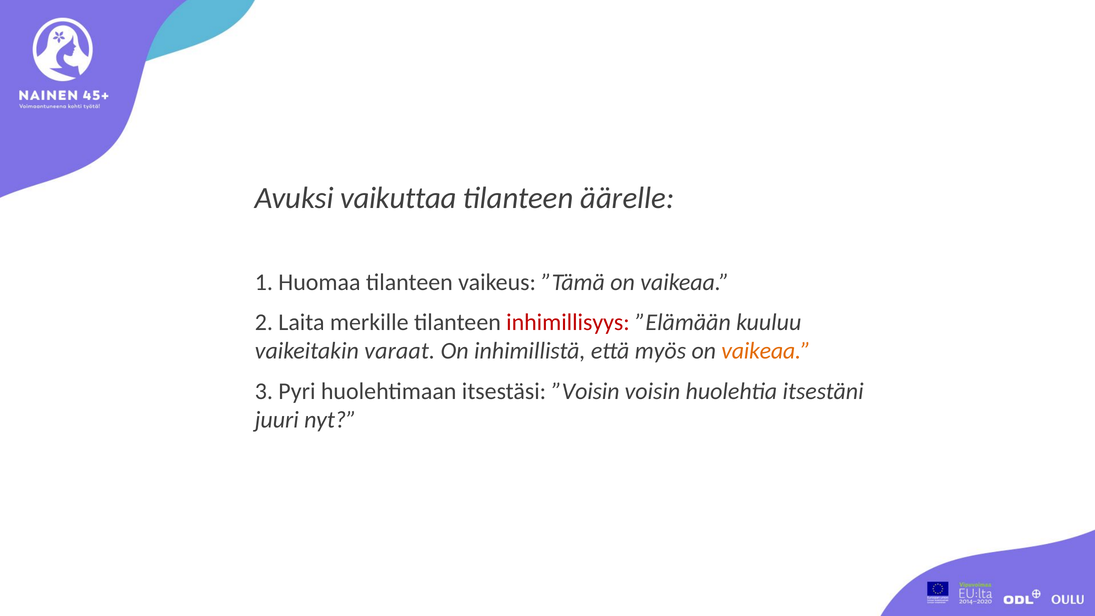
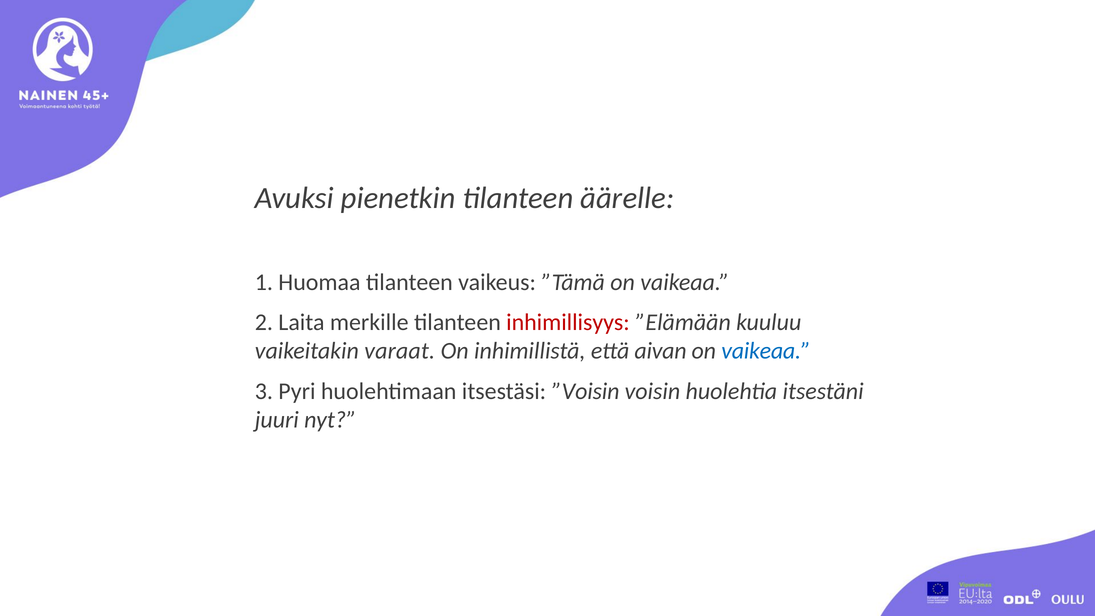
vaikuttaa: vaikuttaa -> pienetkin
myös: myös -> aivan
vaikeaa at (766, 351) colour: orange -> blue
